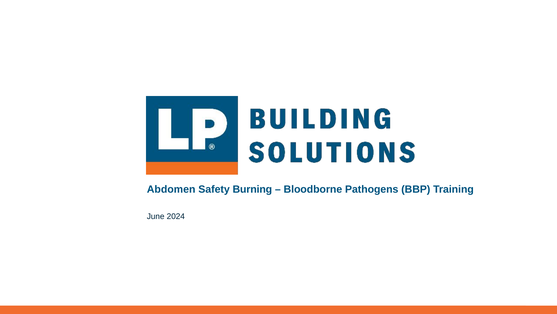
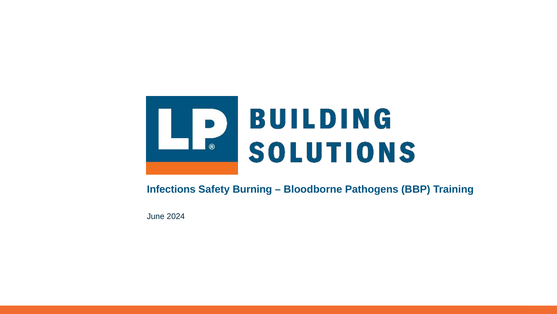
Abdomen: Abdomen -> Infections
